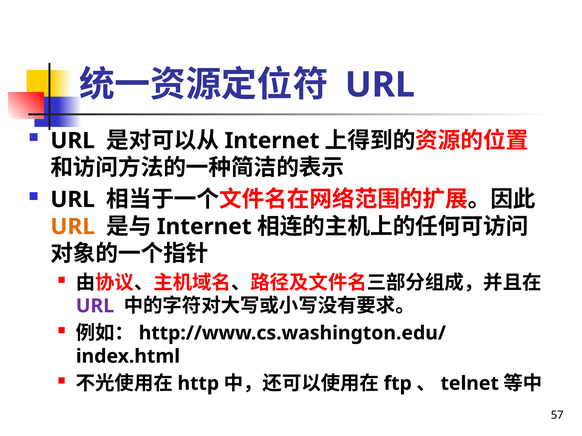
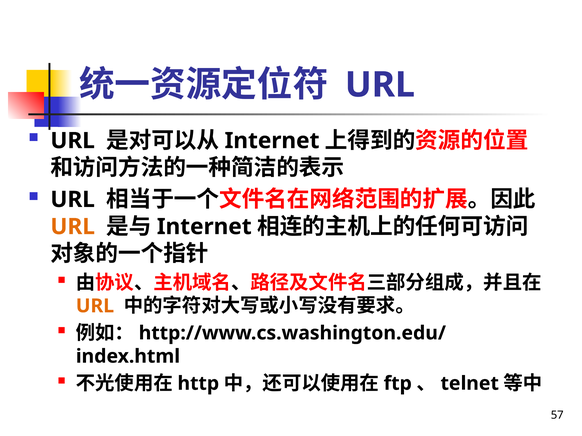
URL at (95, 306) colour: purple -> orange
